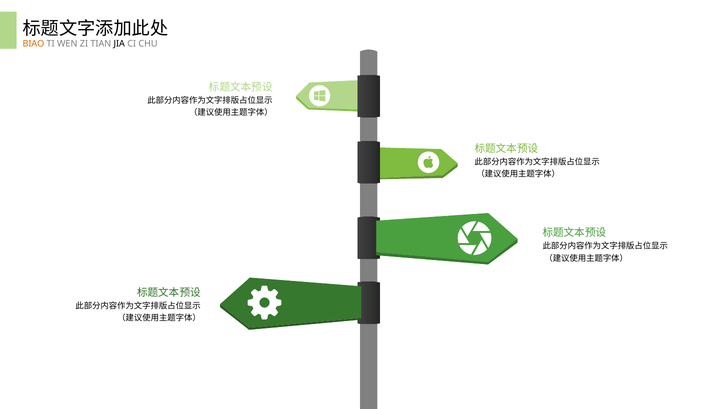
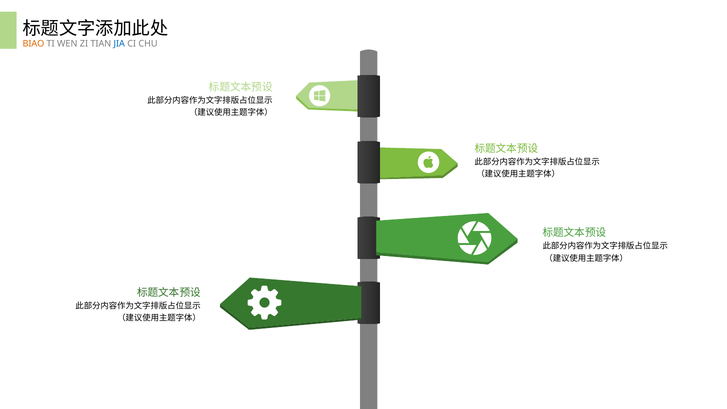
JIA colour: black -> blue
